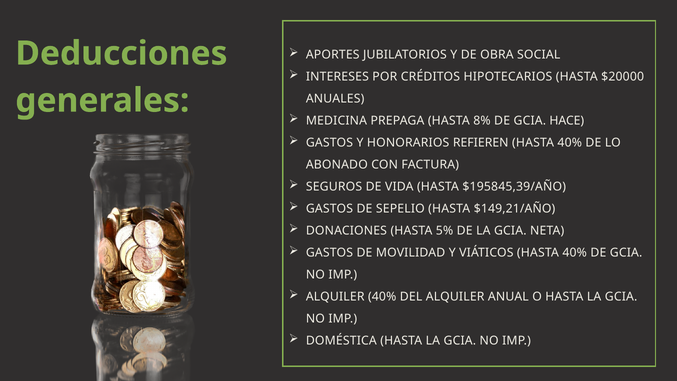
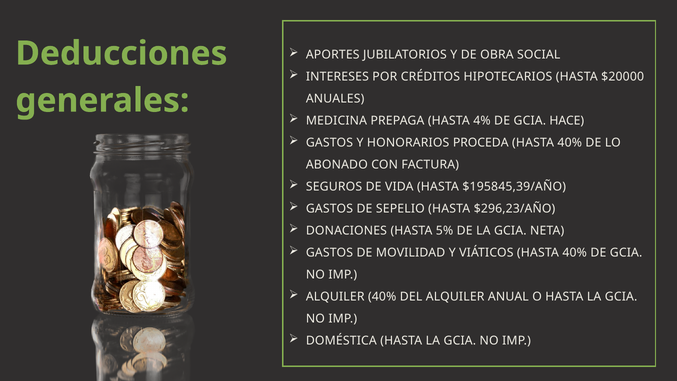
8%: 8% -> 4%
REFIEREN: REFIEREN -> PROCEDA
$149,21/AÑO: $149,21/AÑO -> $296,23/AÑO
